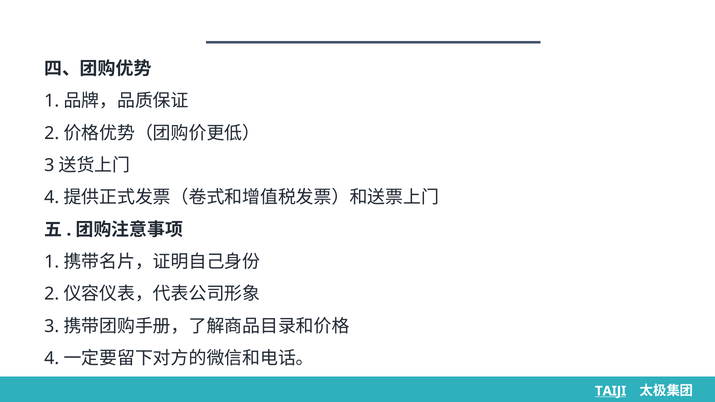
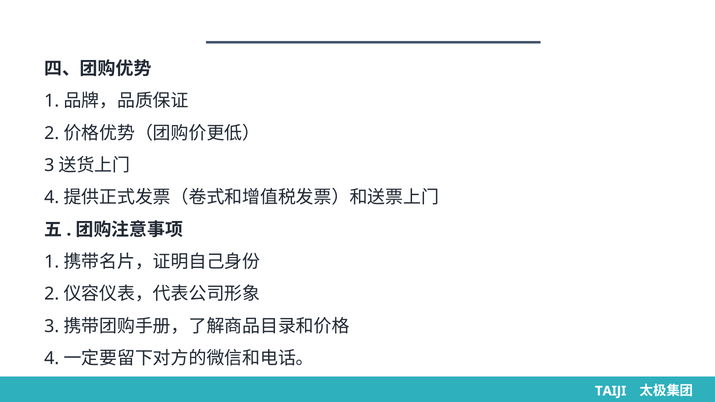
TAIJI underline: present -> none
